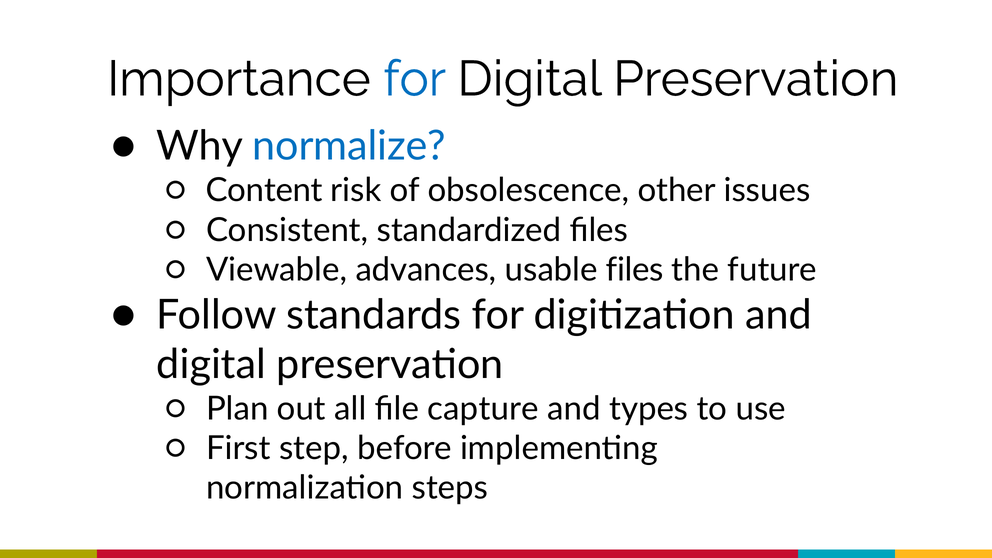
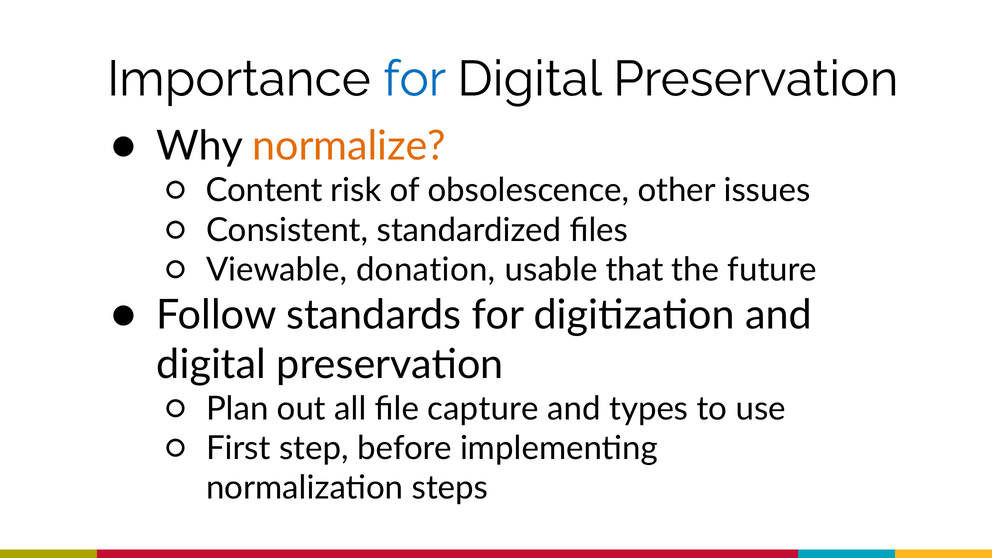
normalize colour: blue -> orange
advances: advances -> donation
usable files: files -> that
